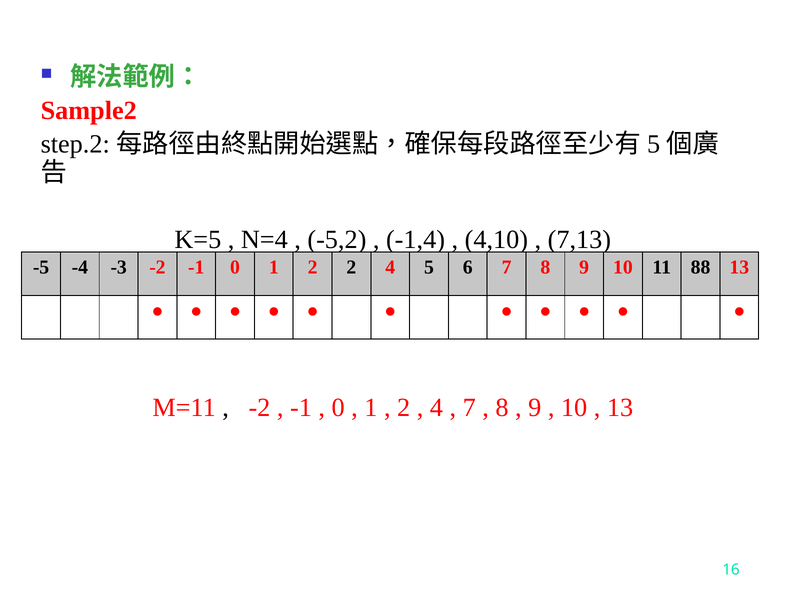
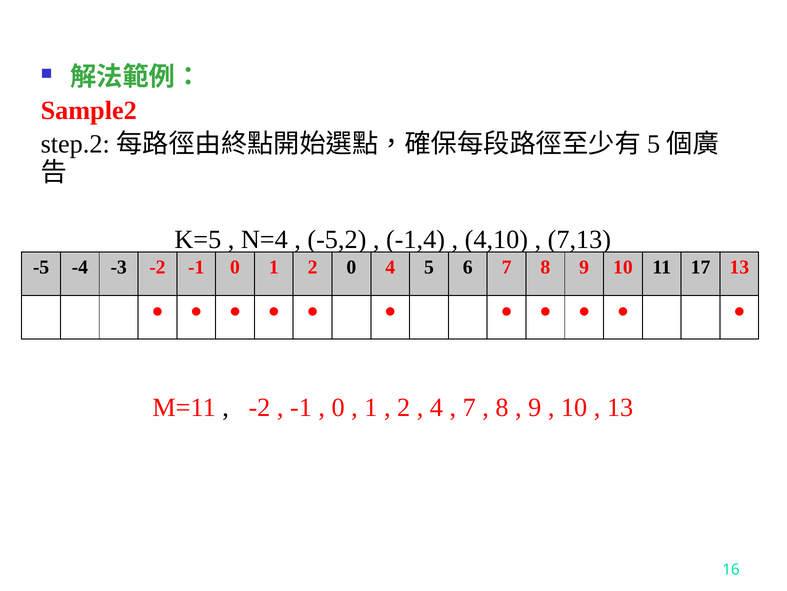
2 2: 2 -> 0
88: 88 -> 17
